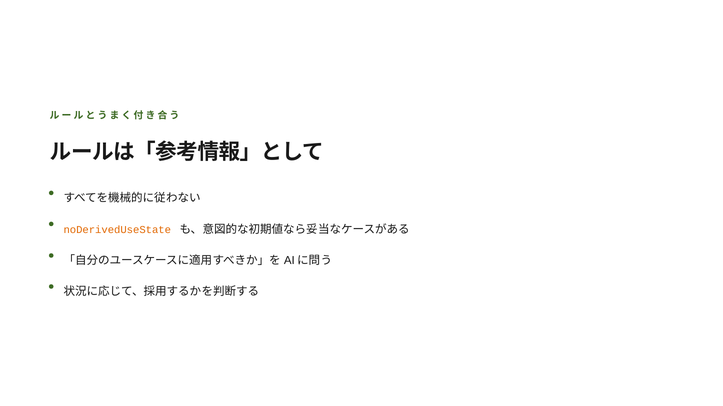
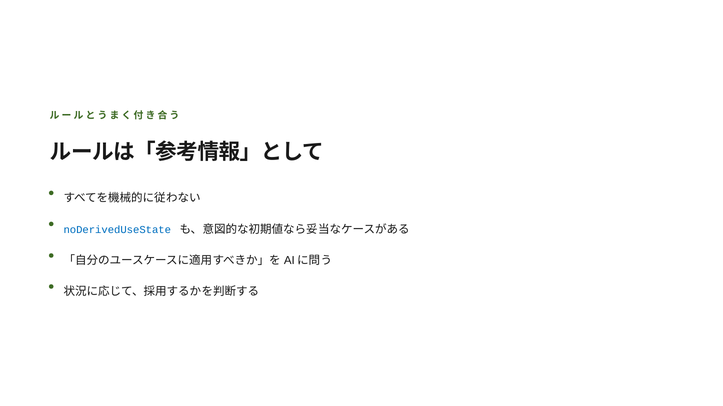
noDerivedUseState colour: orange -> blue
